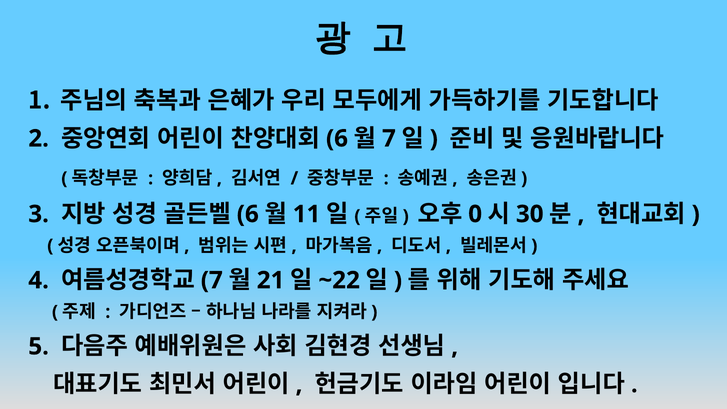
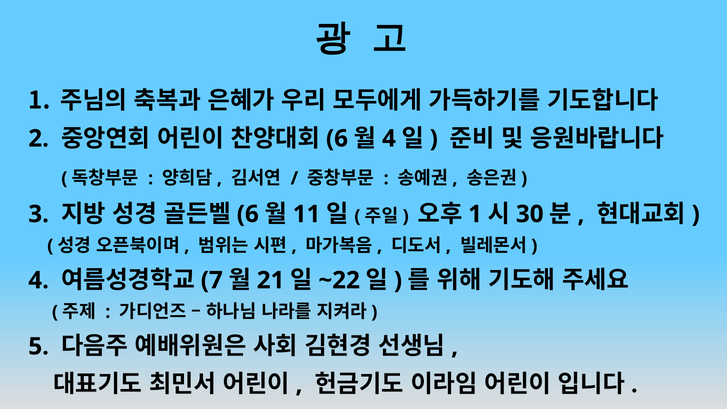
7 at (389, 139): 7 -> 4
0 at (475, 214): 0 -> 1
